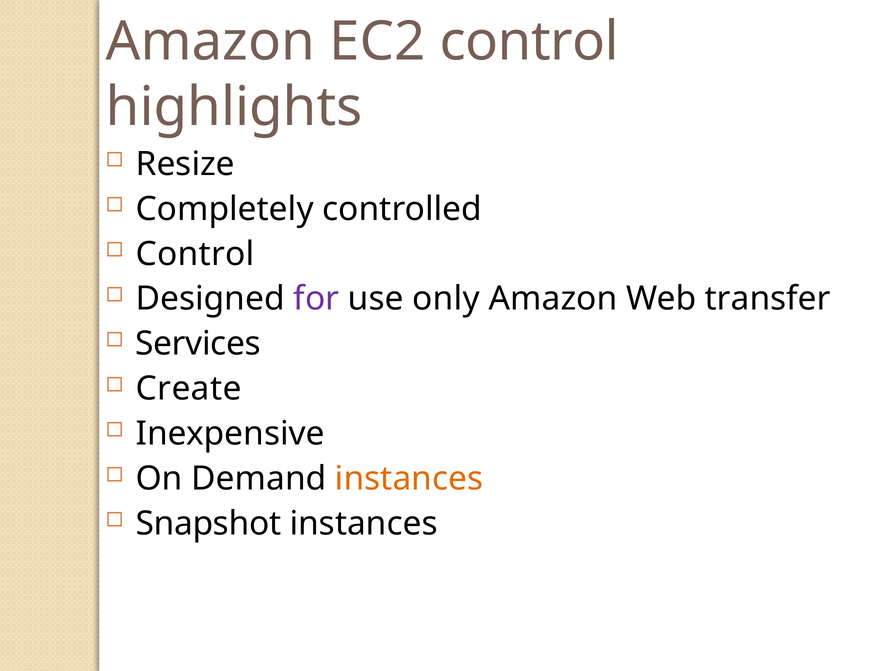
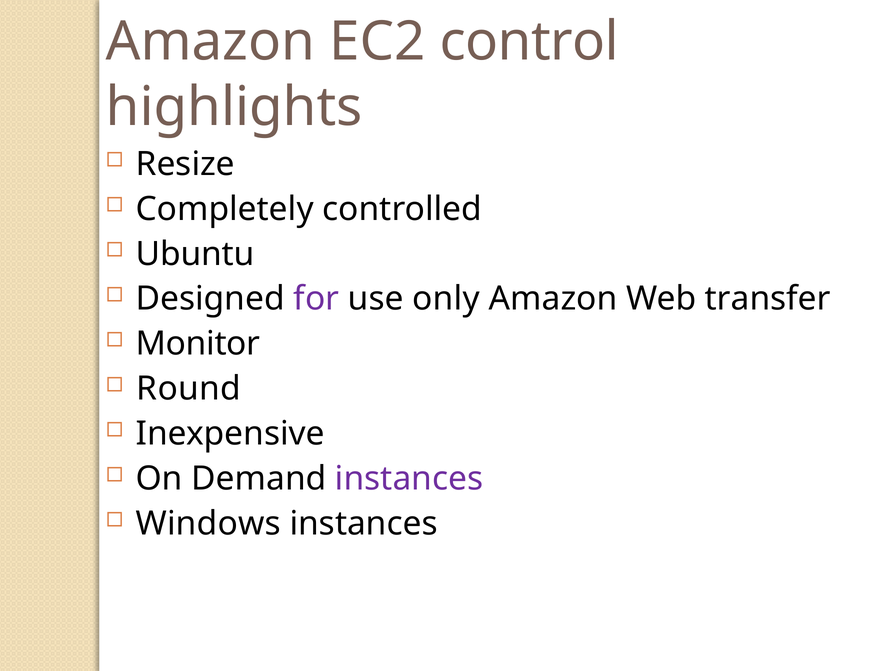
Control at (195, 254): Control -> Ubuntu
Services: Services -> Monitor
Create: Create -> Round
instances at (409, 479) colour: orange -> purple
Snapshot: Snapshot -> Windows
